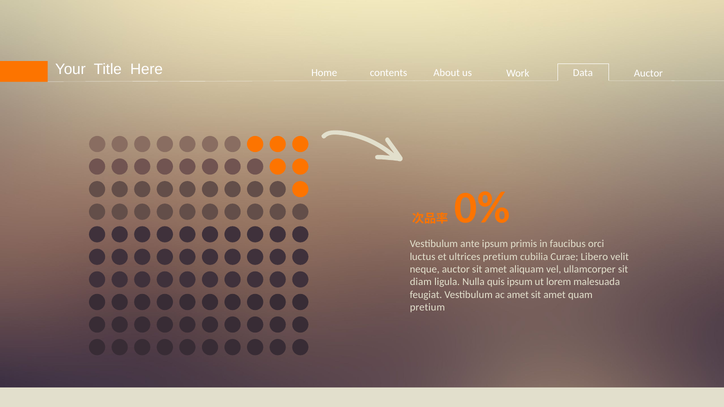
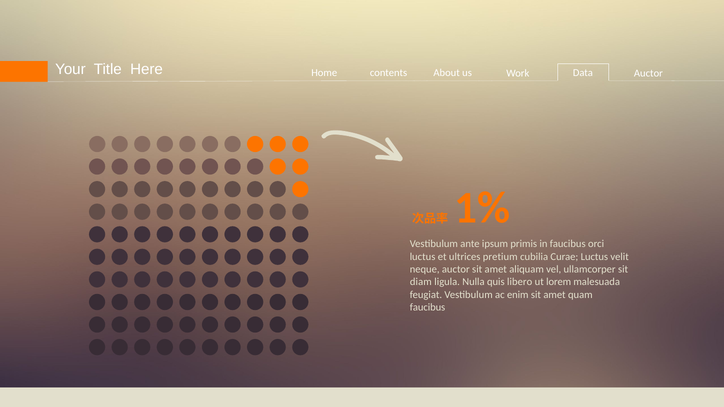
0%: 0% -> 1%
Curae Libero: Libero -> Luctus
quis ipsum: ipsum -> libero
ac amet: amet -> enim
pretium at (427, 307): pretium -> faucibus
